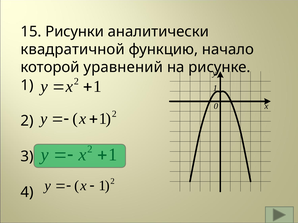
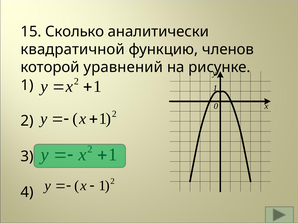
Рисунки: Рисунки -> Сколько
начало: начало -> членов
